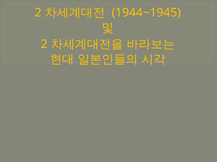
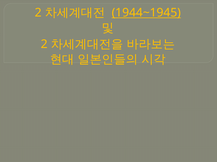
1944~1945 underline: none -> present
